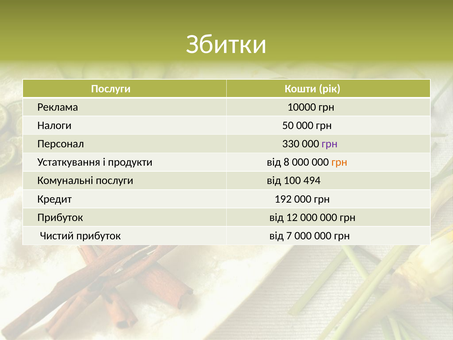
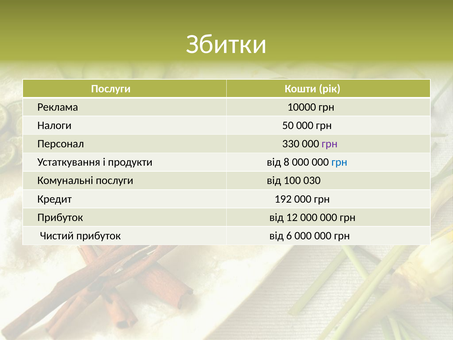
грн at (339, 162) colour: orange -> blue
494: 494 -> 030
7: 7 -> 6
